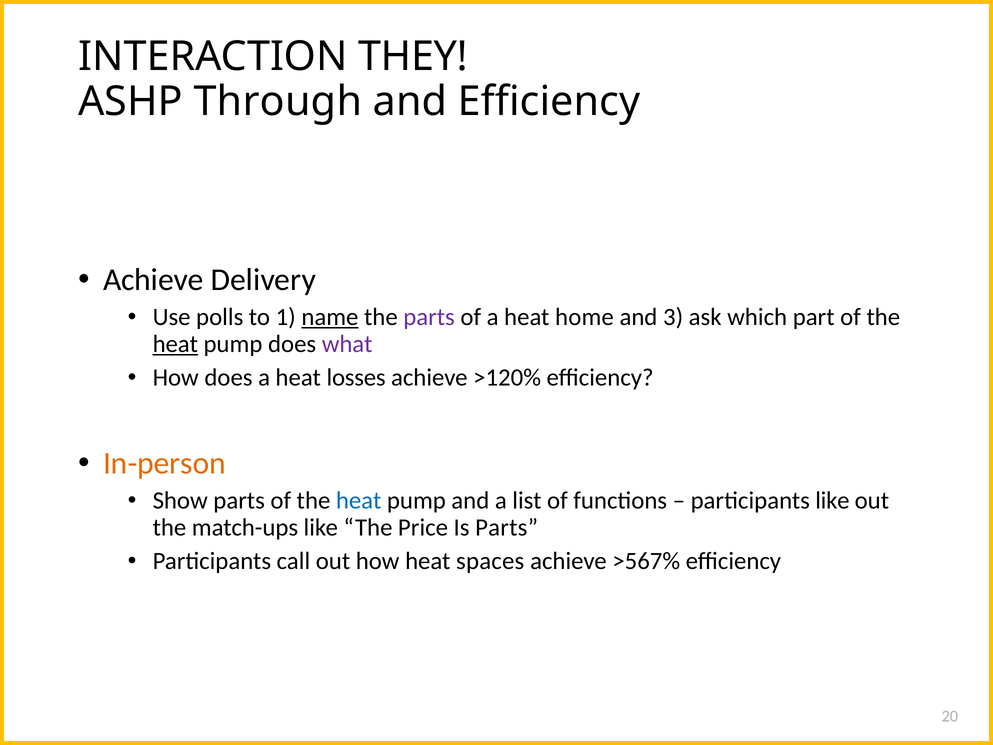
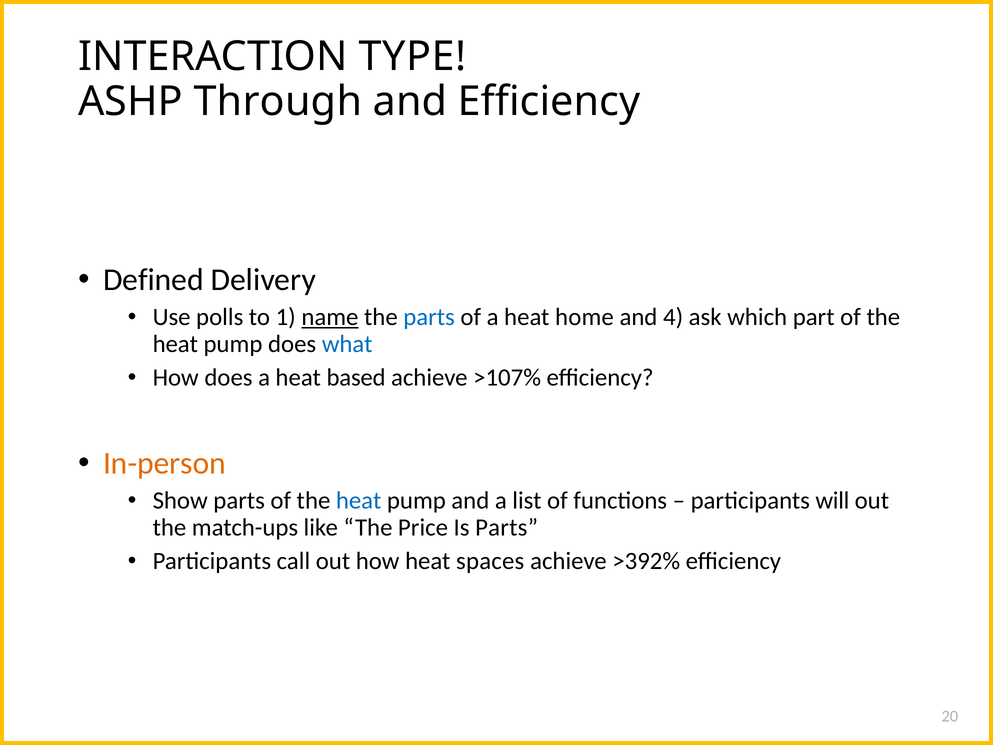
THEY: THEY -> TYPE
Achieve at (153, 280): Achieve -> Defined
parts at (429, 317) colour: purple -> blue
3: 3 -> 4
heat at (175, 344) underline: present -> none
what colour: purple -> blue
losses: losses -> based
>120%: >120% -> >107%
participants like: like -> will
>567%: >567% -> >392%
